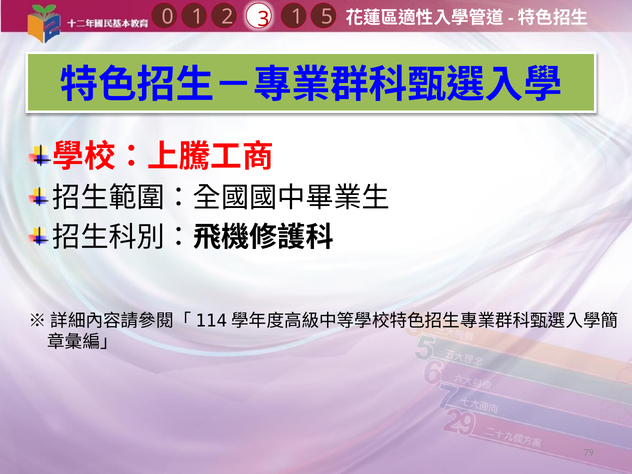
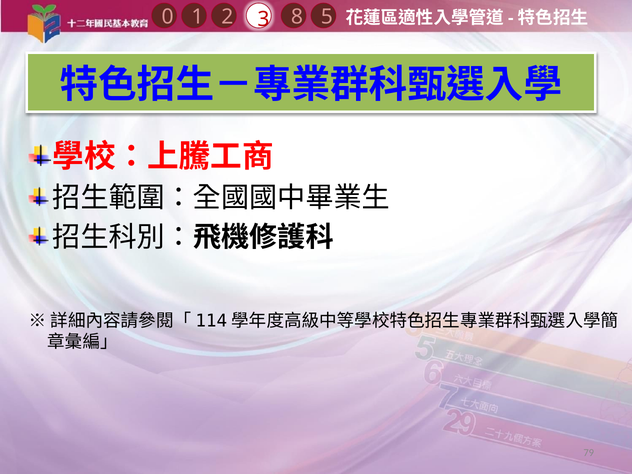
1 1: 1 -> 8
